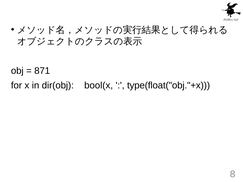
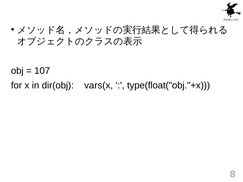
871: 871 -> 107
bool(x: bool(x -> vars(x
